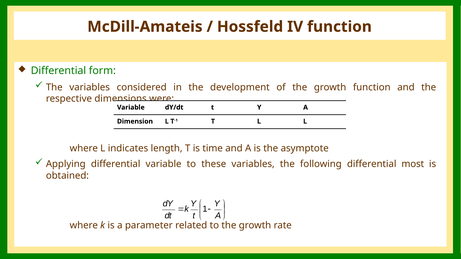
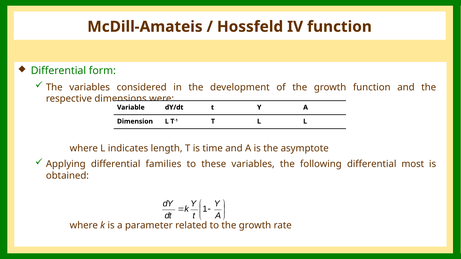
differential variable: variable -> families
